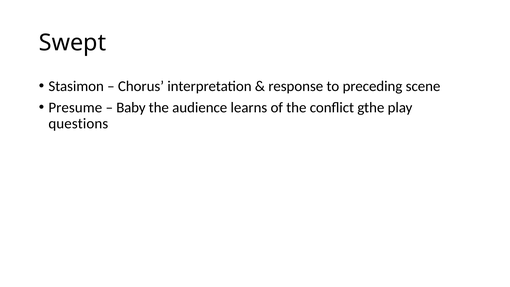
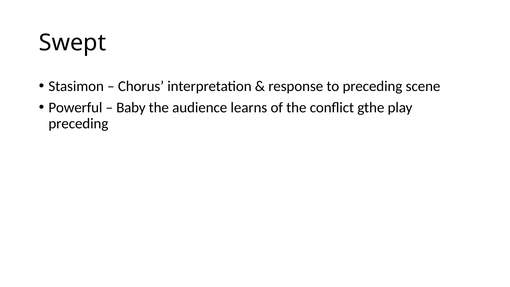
Presume: Presume -> Powerful
questions at (78, 124): questions -> preceding
